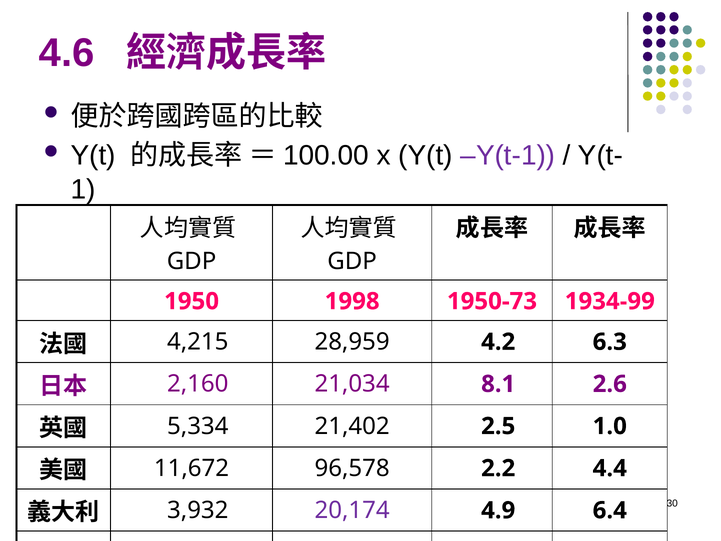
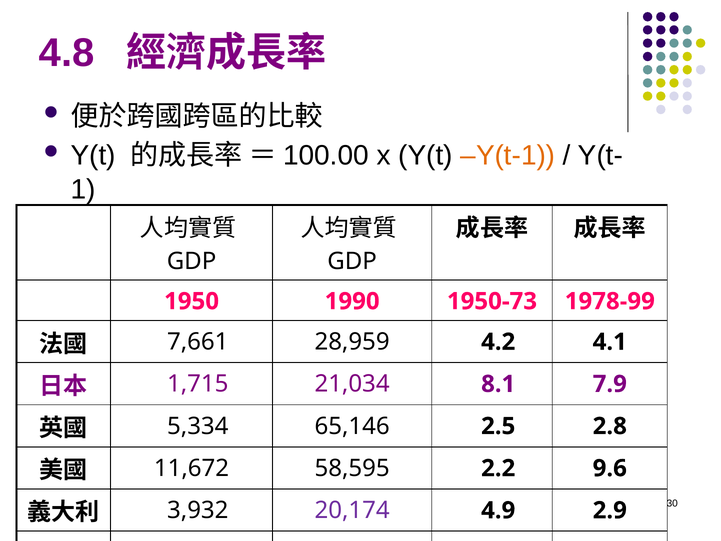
4.6 at (67, 53): 4.6 -> 4.8
Y(t-1 colour: purple -> orange
1998: 1998 -> 1990
1934-99: 1934-99 -> 1978-99
4,215: 4,215 -> 7,661
6.3: 6.3 -> 4.1
2,160: 2,160 -> 1,715
2.6: 2.6 -> 7.9
21,402: 21,402 -> 65,146
1.0: 1.0 -> 2.8
96,578: 96,578 -> 58,595
4.4: 4.4 -> 9.6
6.4: 6.4 -> 2.9
